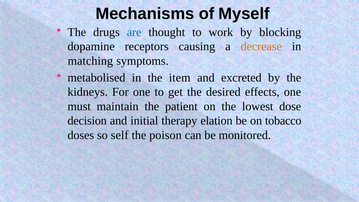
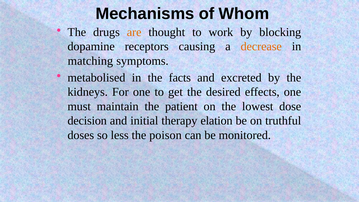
Myself: Myself -> Whom
are colour: blue -> orange
item: item -> facts
tobacco: tobacco -> truthful
self: self -> less
